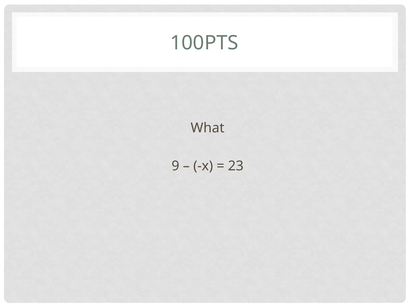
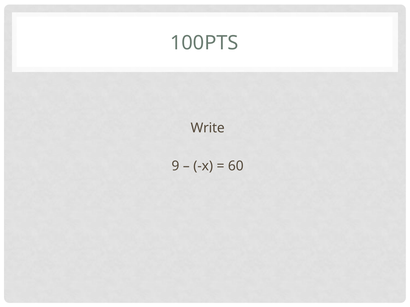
What: What -> Write
23: 23 -> 60
